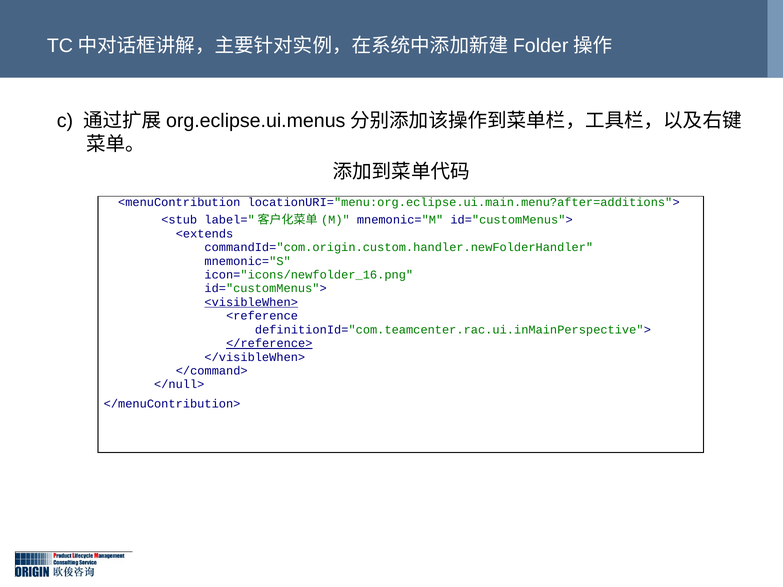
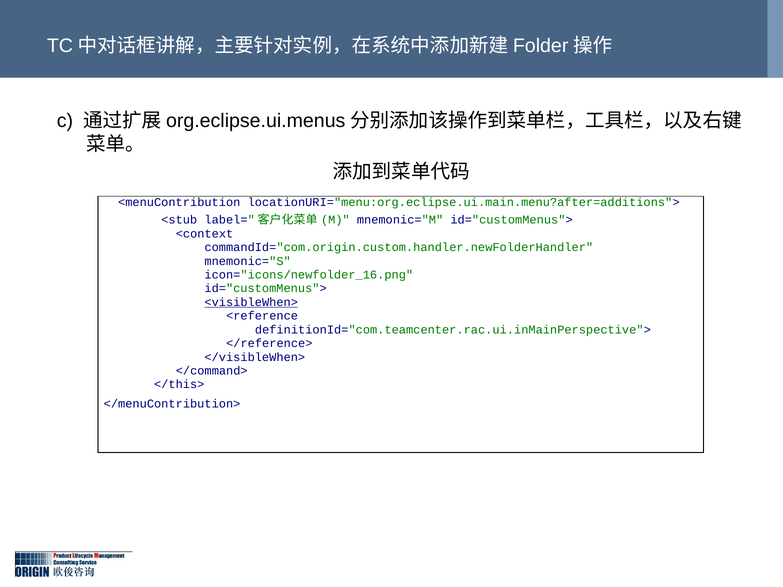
<extends: <extends -> <context
</reference> underline: present -> none
</null>: </null> -> </this>
